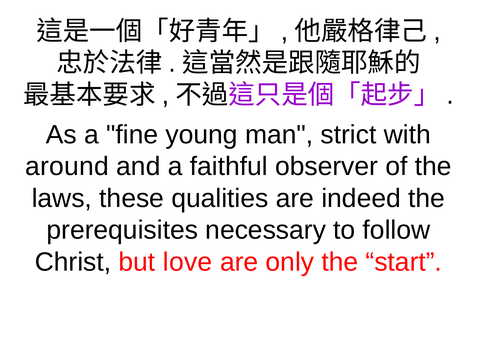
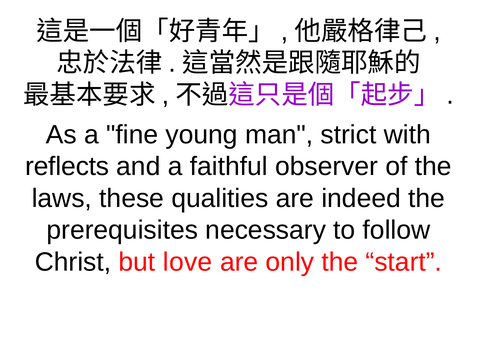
around: around -> reflects
